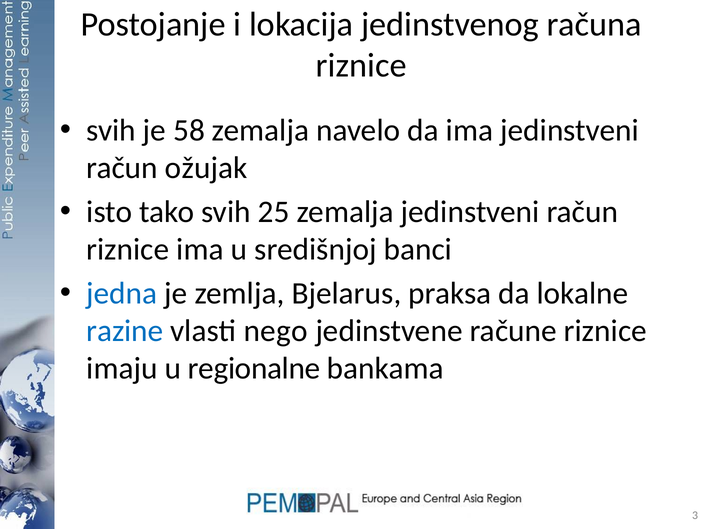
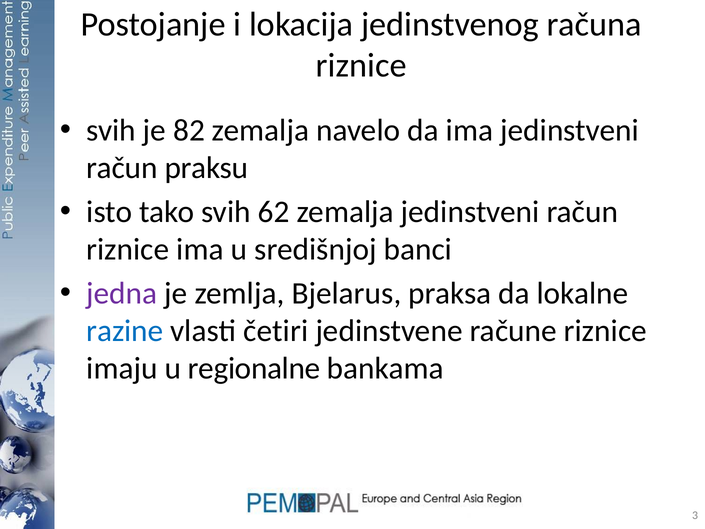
58: 58 -> 82
ožujak: ožujak -> praksu
25: 25 -> 62
jedna colour: blue -> purple
nego: nego -> četiri
